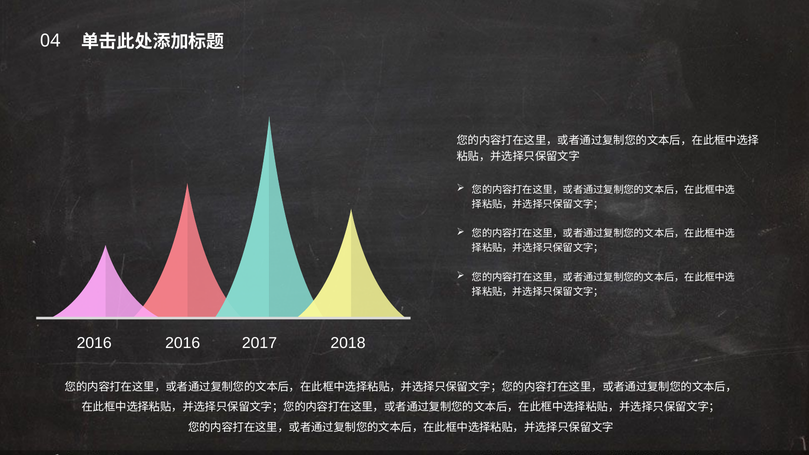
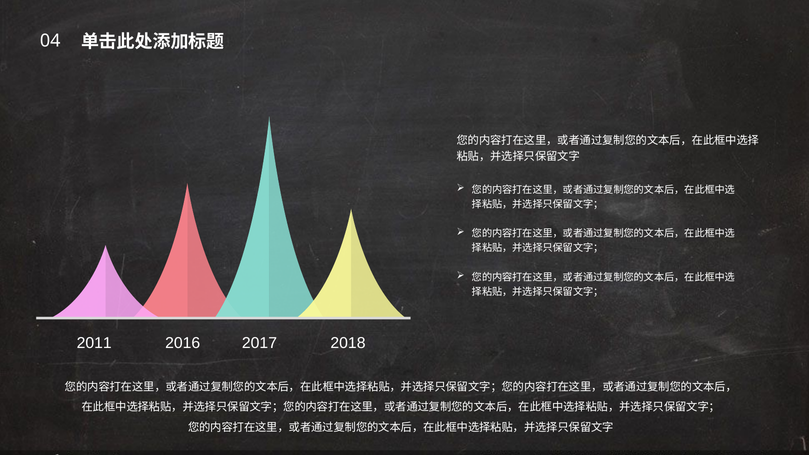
2016 at (94, 343): 2016 -> 2011
